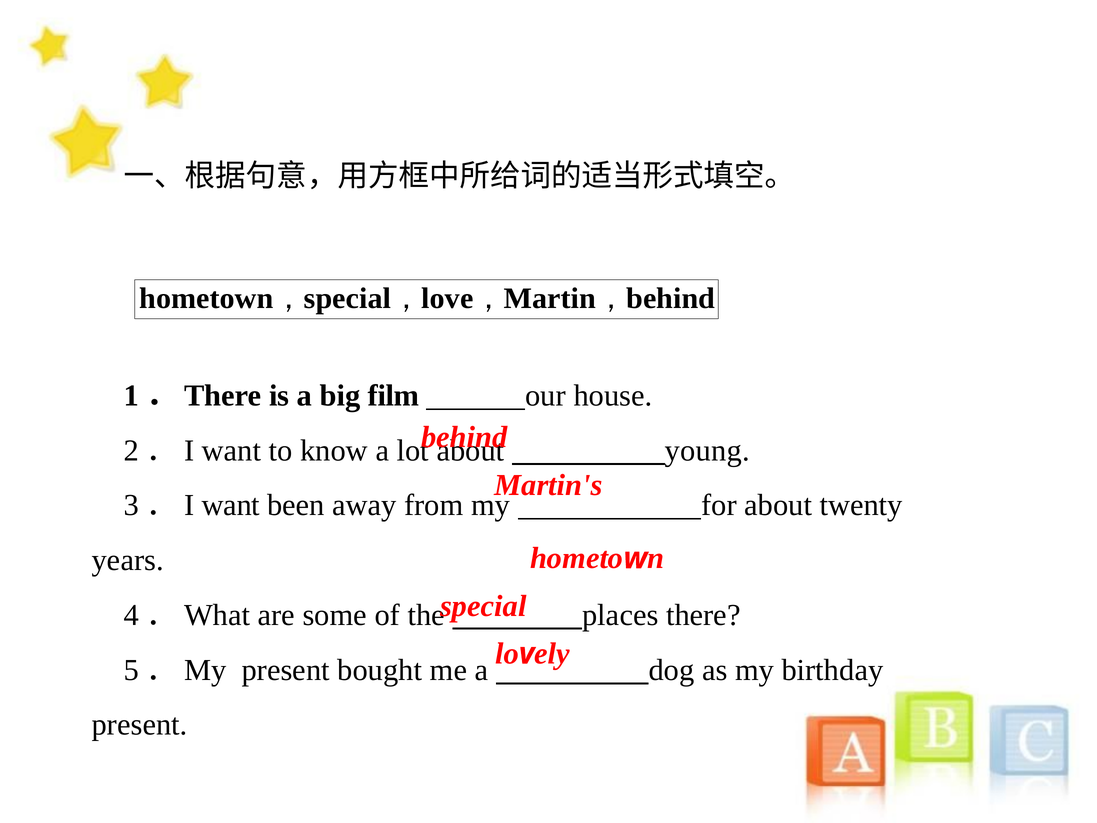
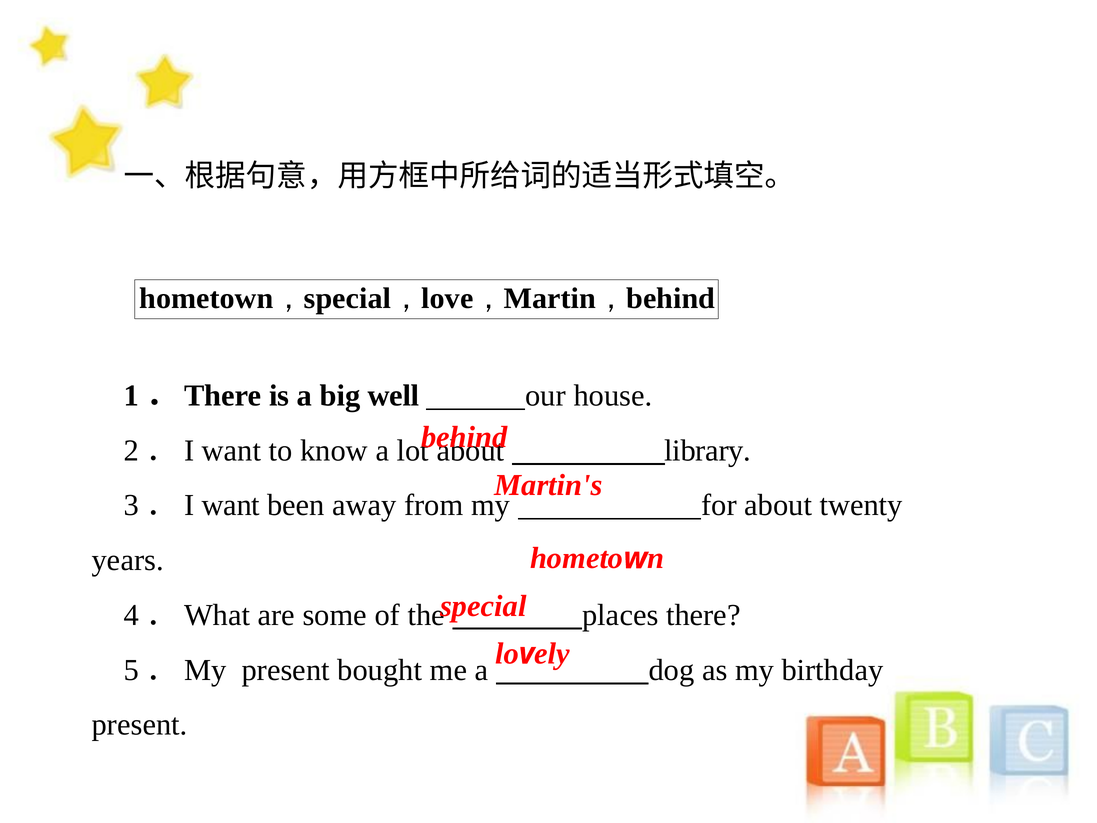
film: film -> well
young: young -> library
